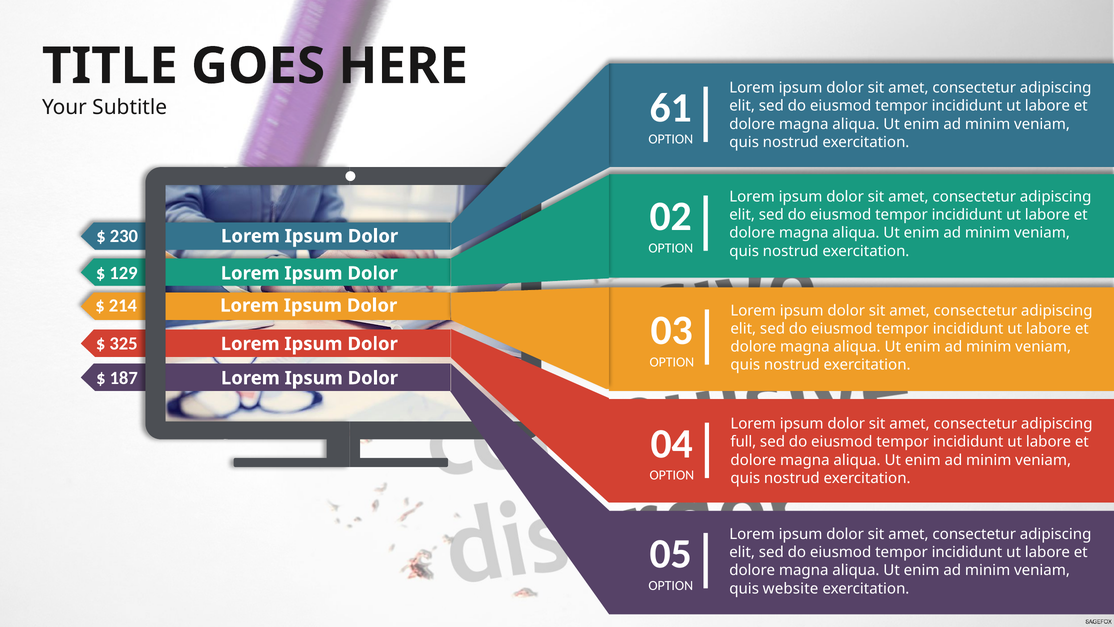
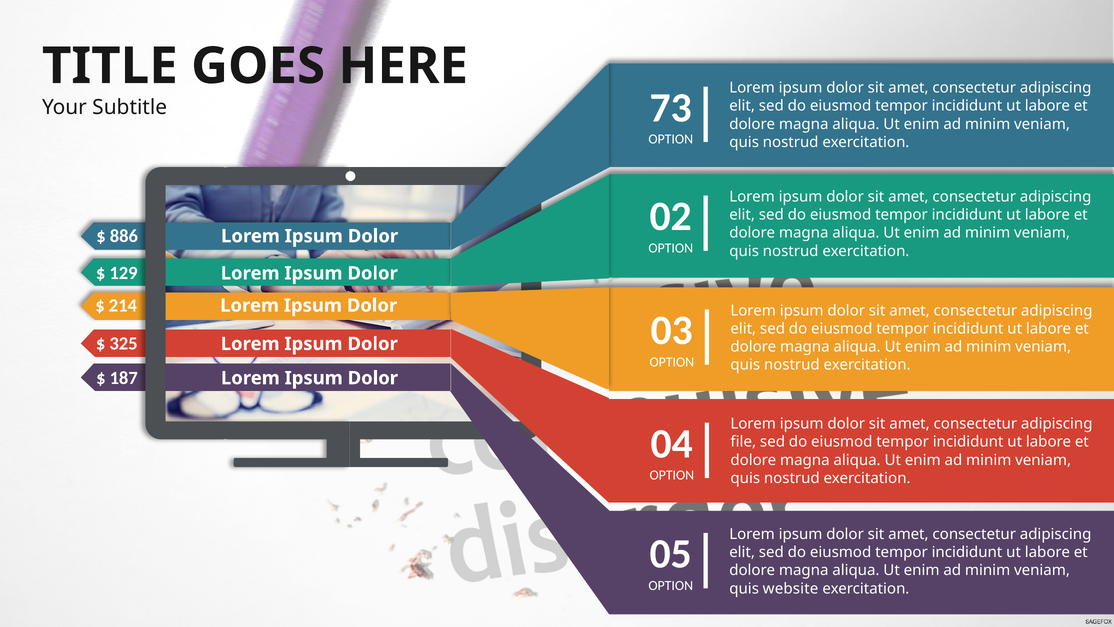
61: 61 -> 73
230: 230 -> 886
full: full -> file
